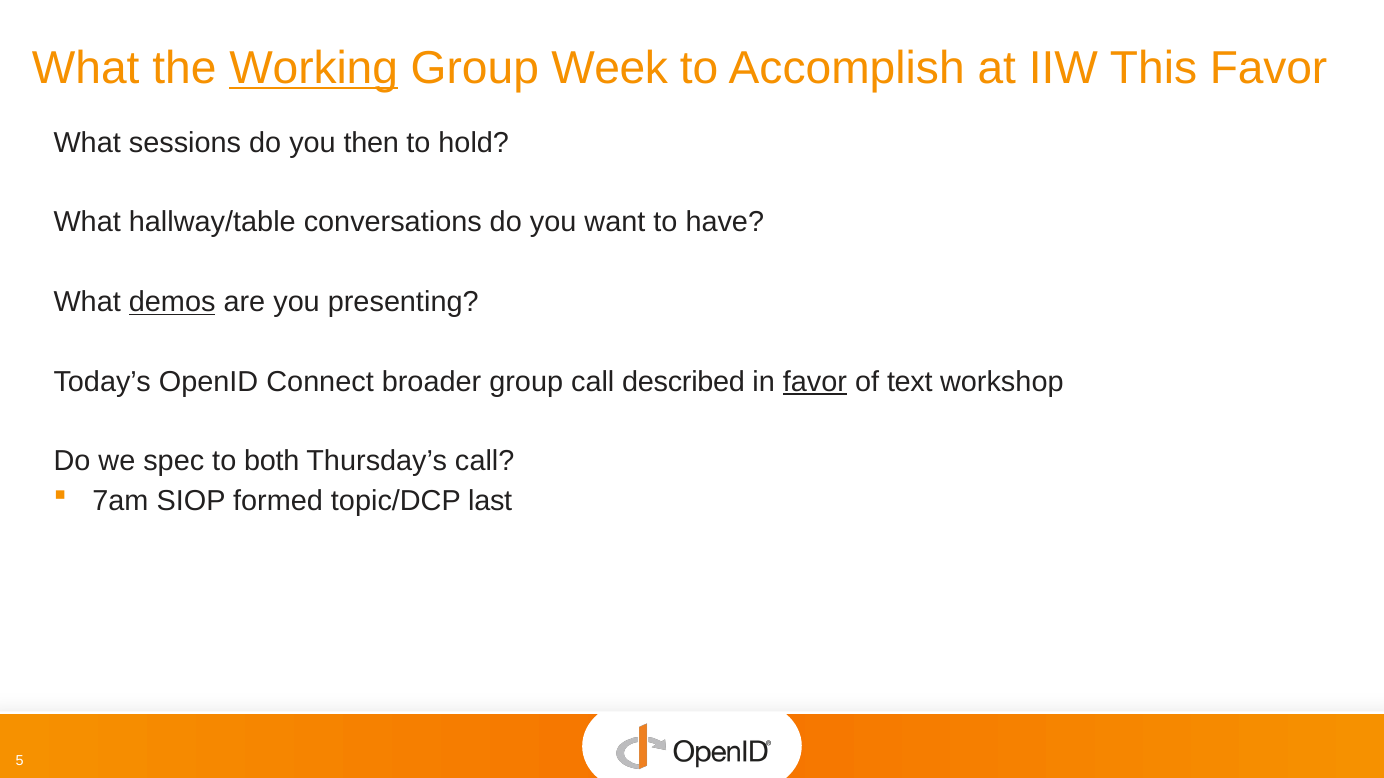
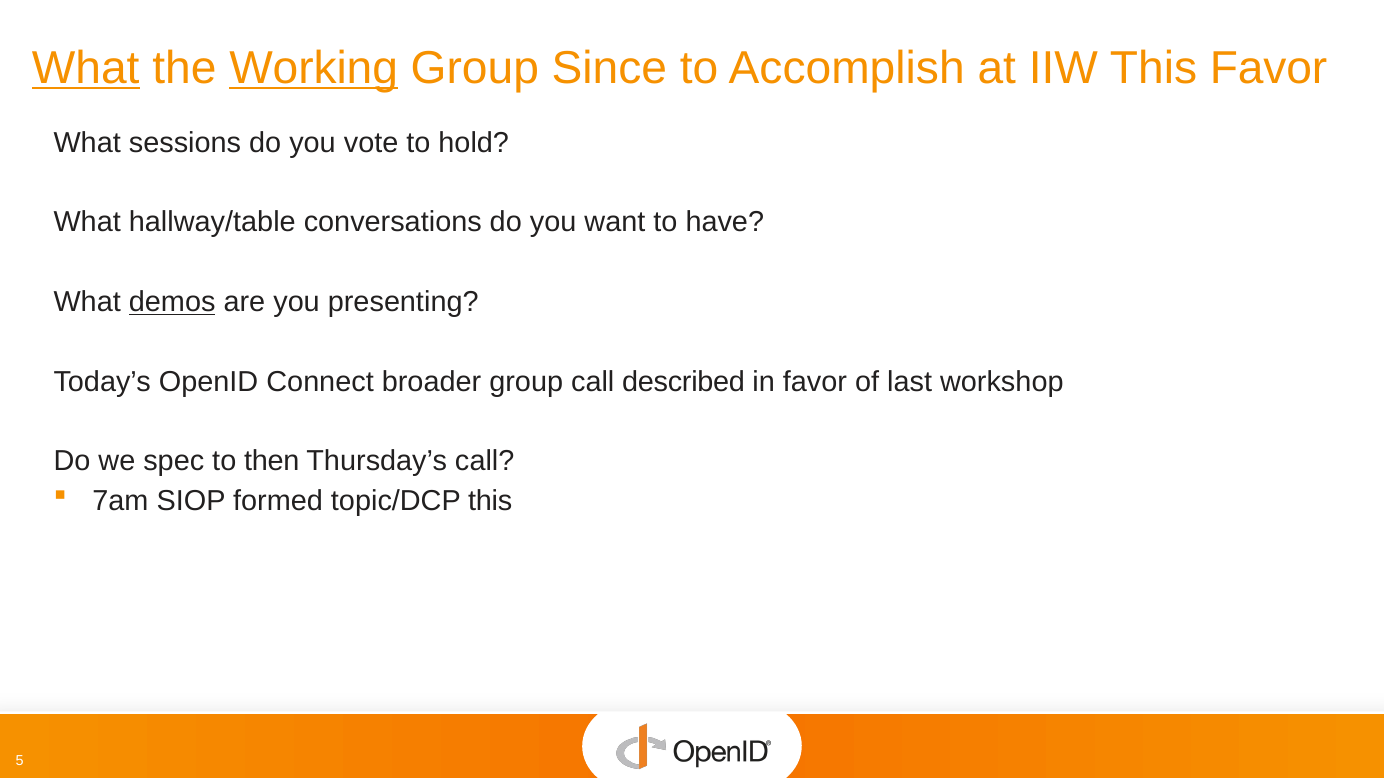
What at (86, 68) underline: none -> present
Week: Week -> Since
then: then -> vote
favor at (815, 382) underline: present -> none
text: text -> last
both: both -> then
topic/DCP last: last -> this
